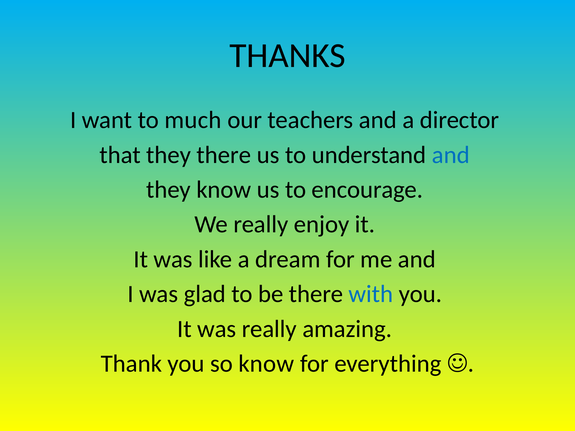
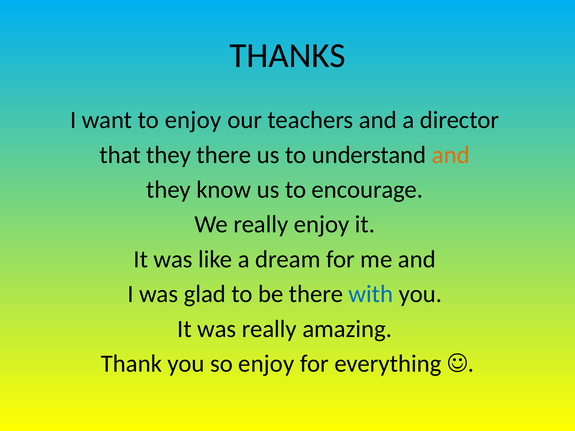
to much: much -> enjoy
and at (451, 155) colour: blue -> orange
so know: know -> enjoy
